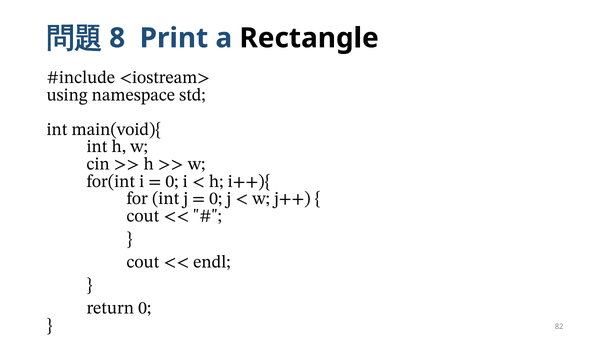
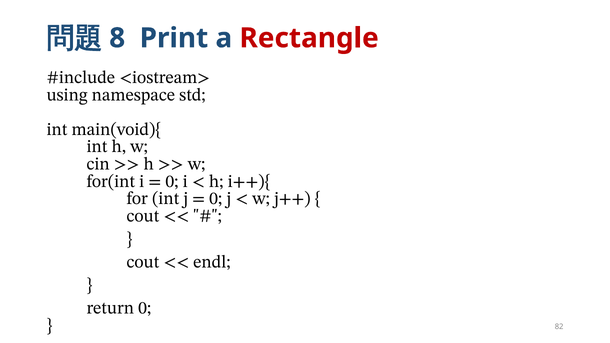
Rectangle colour: black -> red
